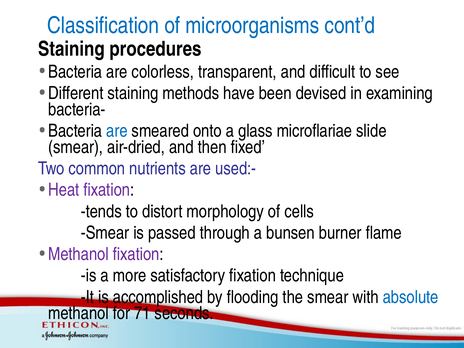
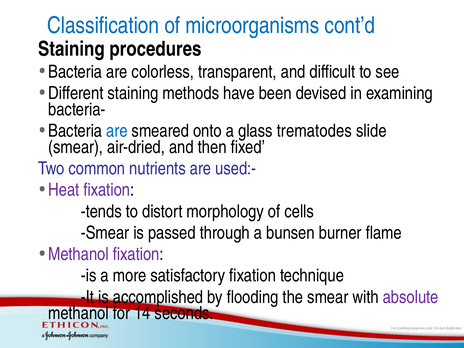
microflariae: microflariae -> trematodes
absolute colour: blue -> purple
71: 71 -> 14
